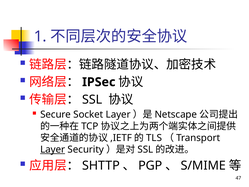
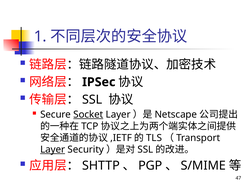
Socket underline: none -> present
